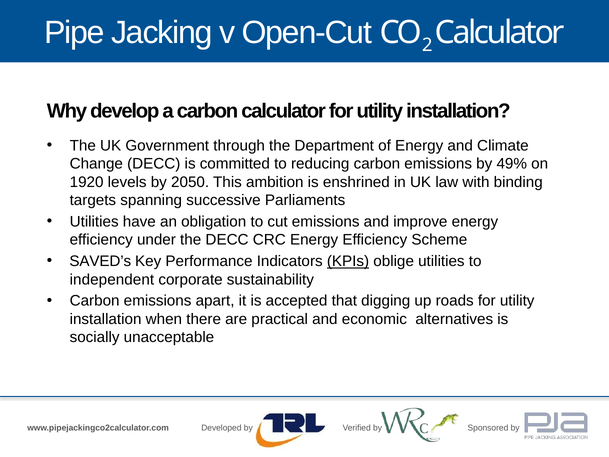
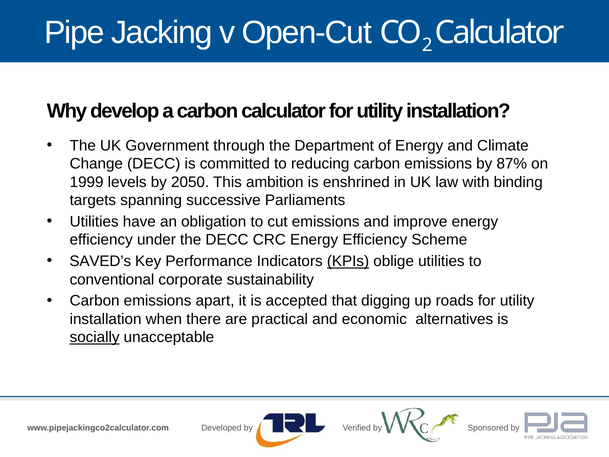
49%: 49% -> 87%
1920: 1920 -> 1999
independent: independent -> conventional
socially underline: none -> present
